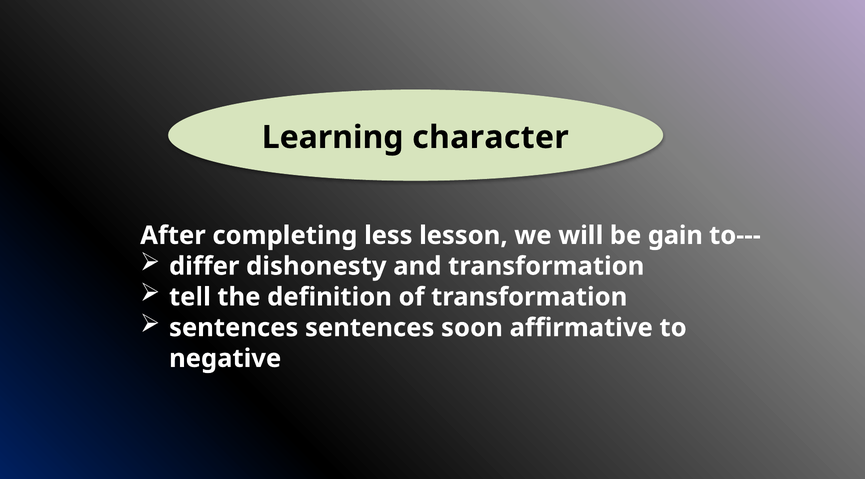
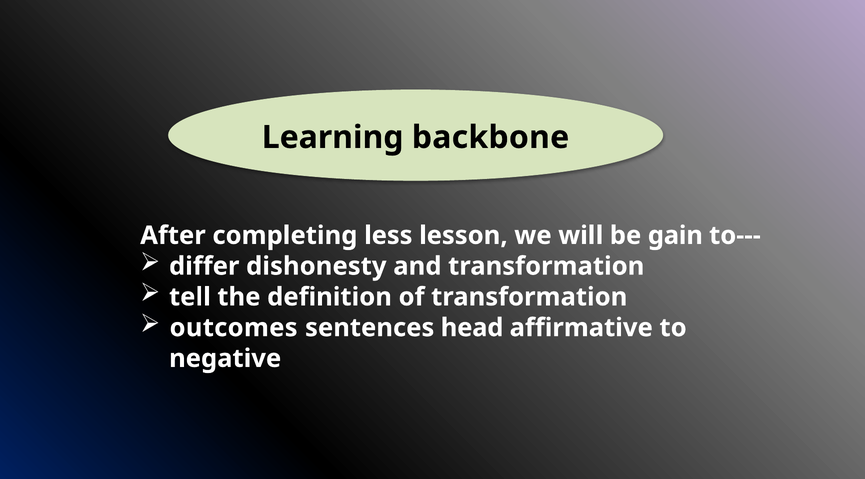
character: character -> backbone
sentences at (234, 328): sentences -> outcomes
soon: soon -> head
